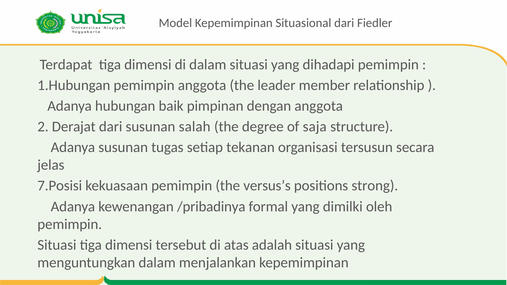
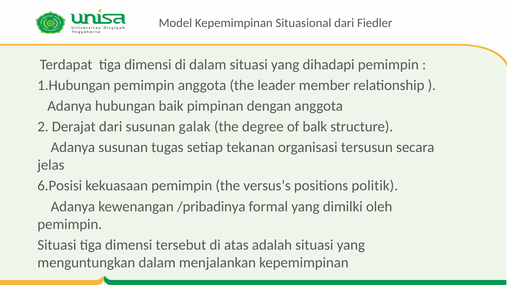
salah: salah -> galak
saja: saja -> balk
7.Posisi: 7.Posisi -> 6.Posisi
strong: strong -> politik
